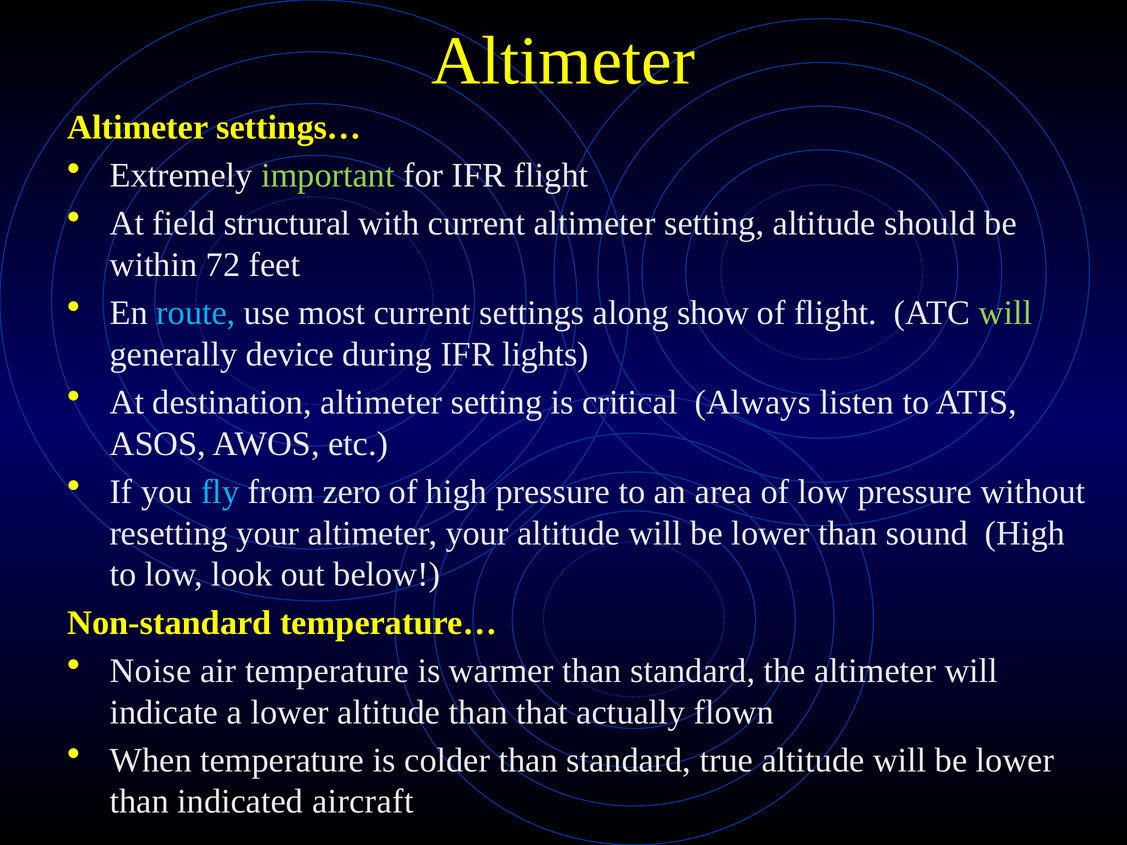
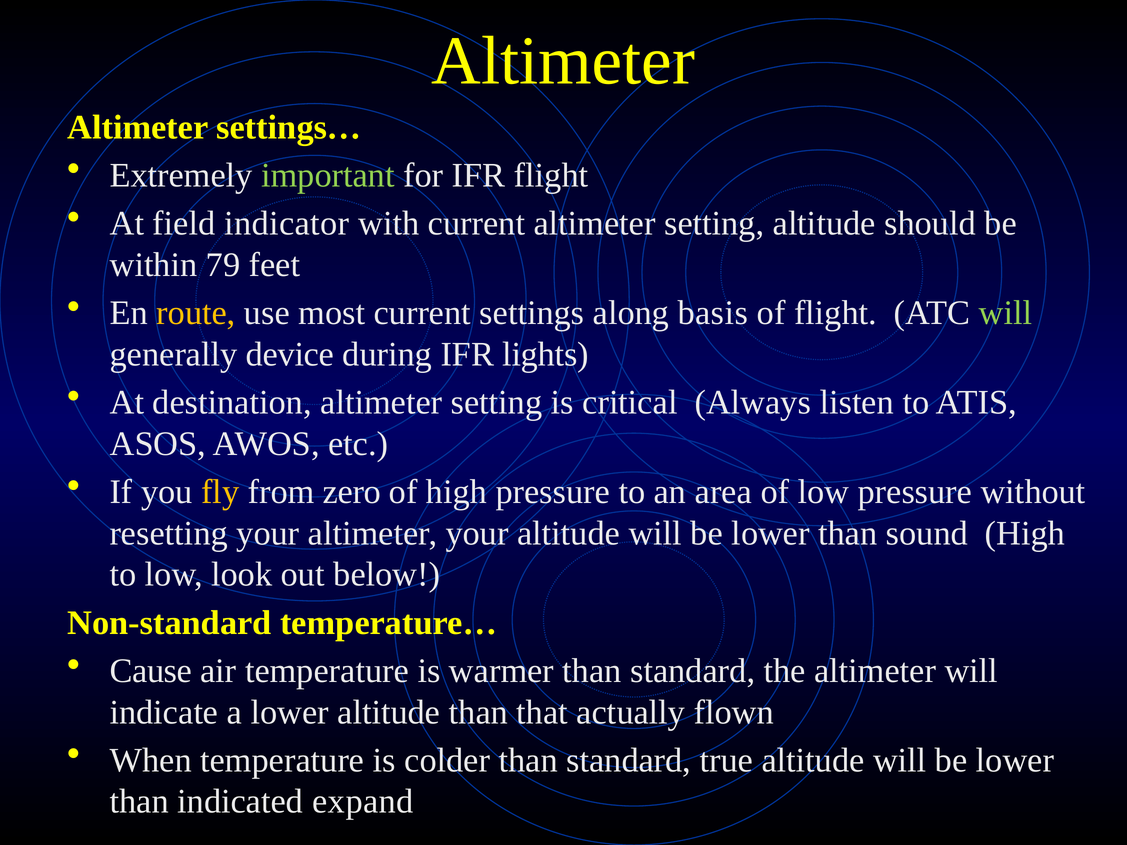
structural: structural -> indicator
72: 72 -> 79
route colour: light blue -> yellow
show: show -> basis
fly colour: light blue -> yellow
Noise: Noise -> Cause
aircraft: aircraft -> expand
